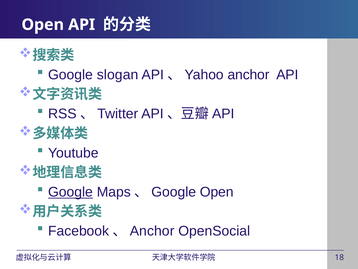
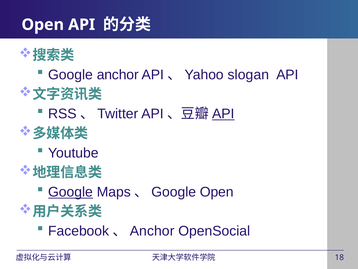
Google slogan: slogan -> anchor
anchor at (249, 75): anchor -> slogan
API at (223, 114) underline: none -> present
